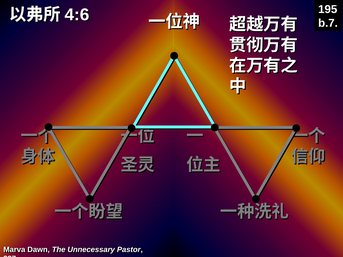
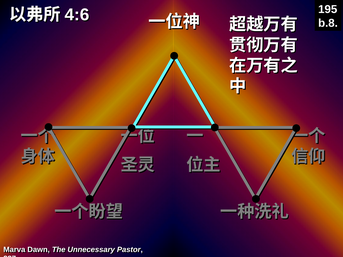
b.7: b.7 -> b.8
